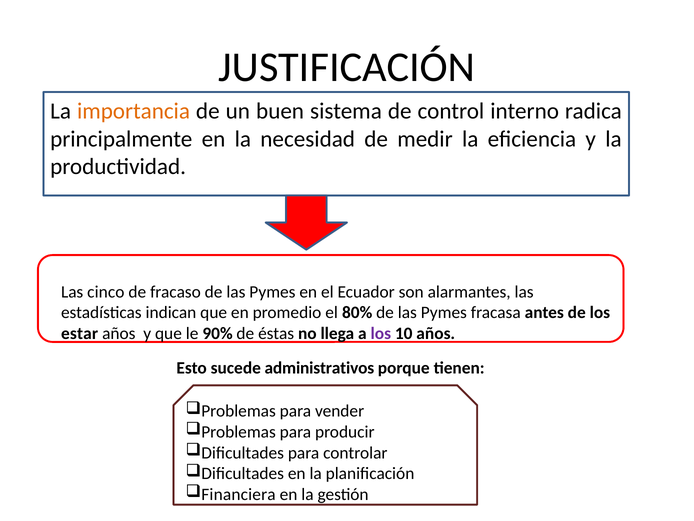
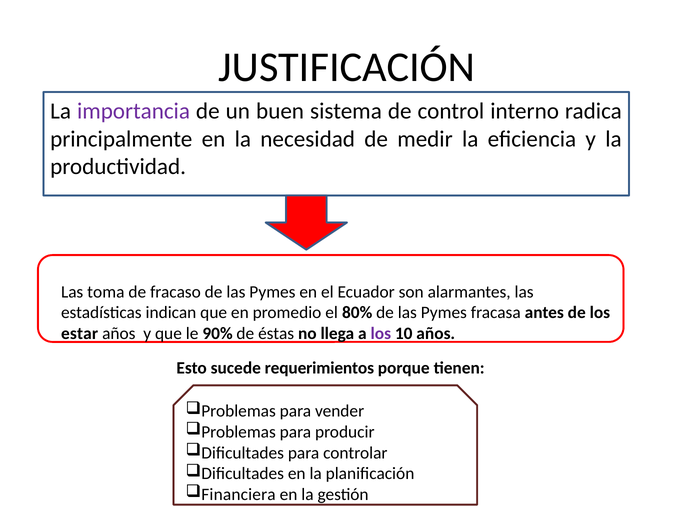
importancia colour: orange -> purple
cinco: cinco -> toma
administrativos: administrativos -> requerimientos
